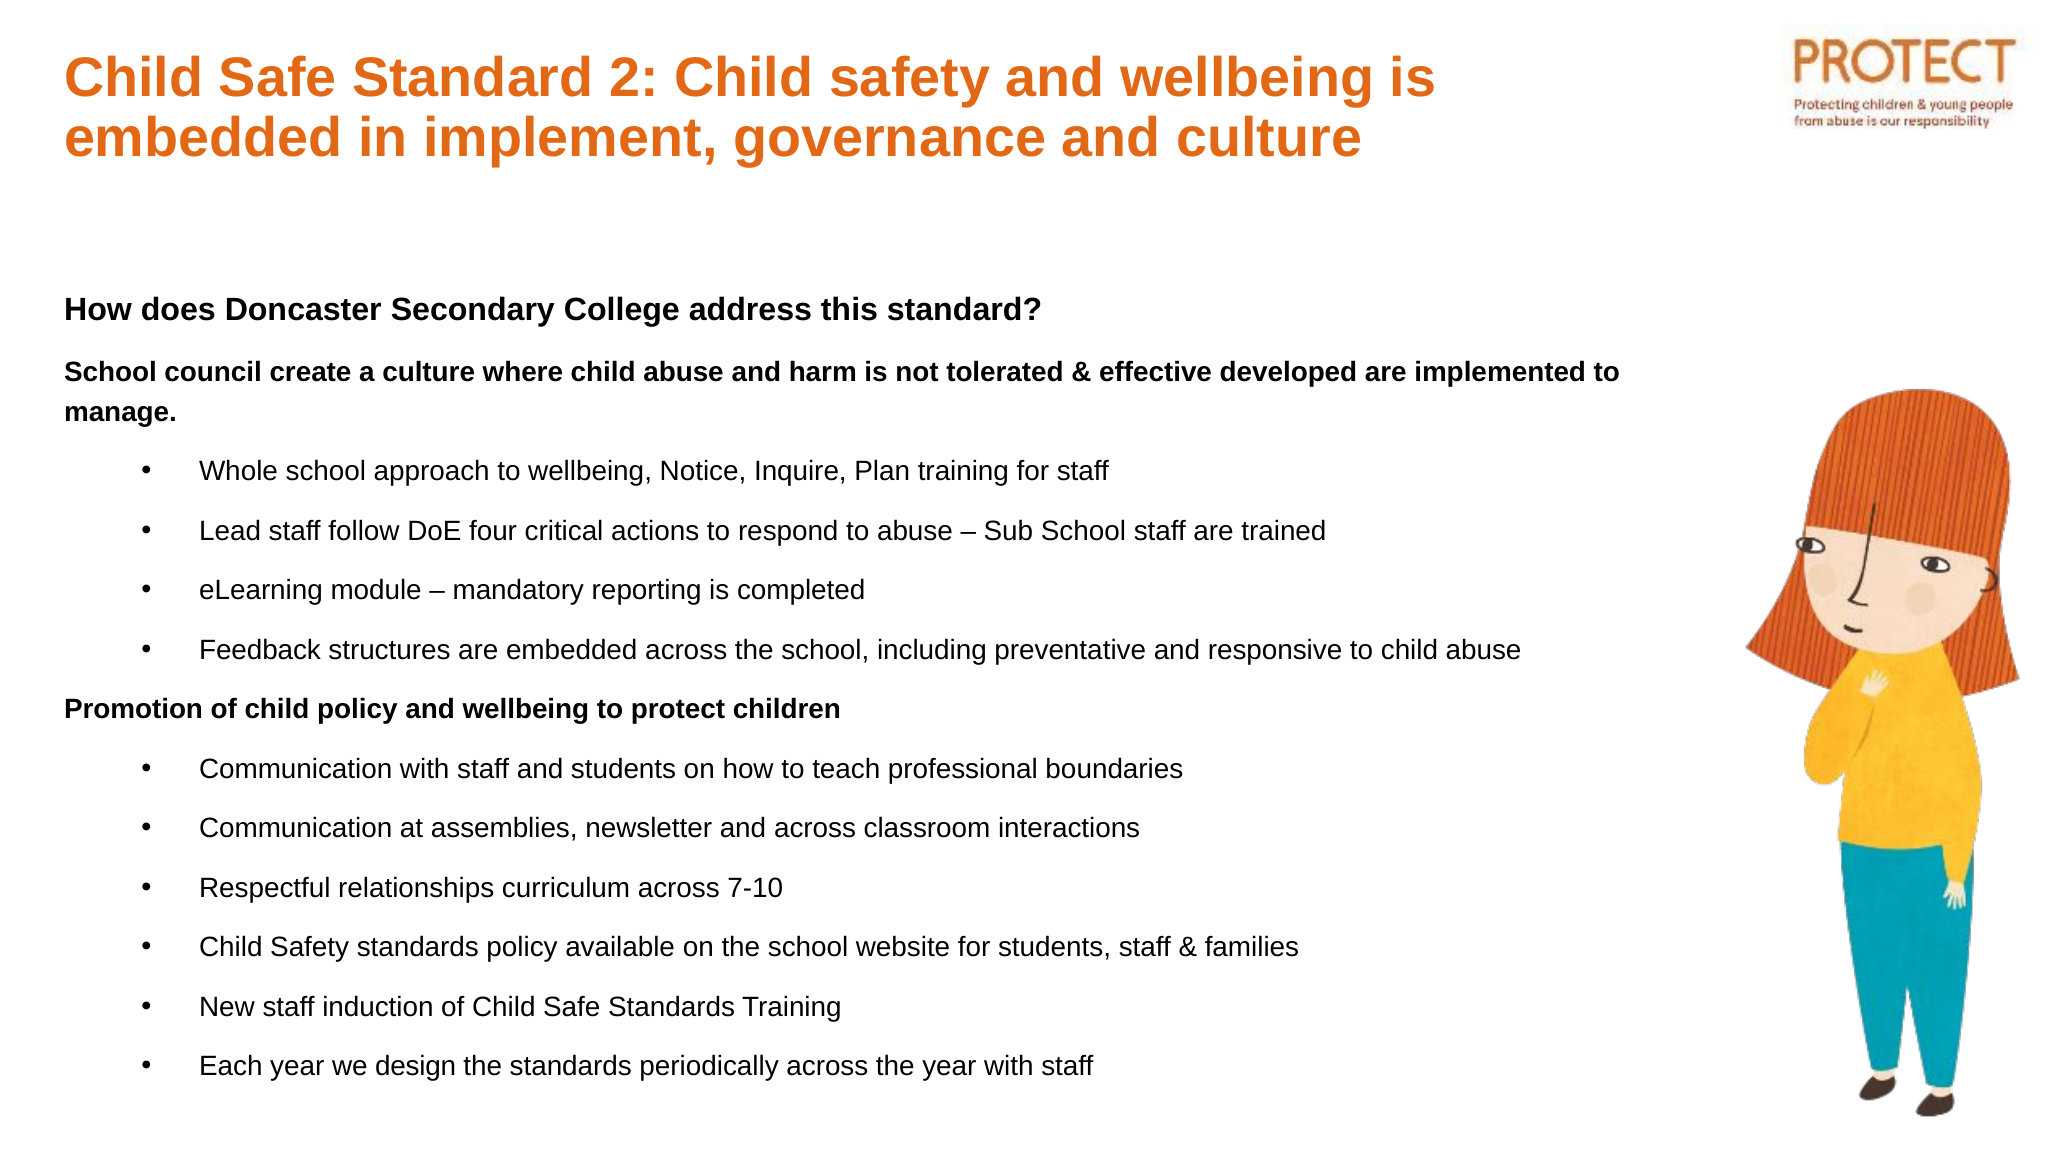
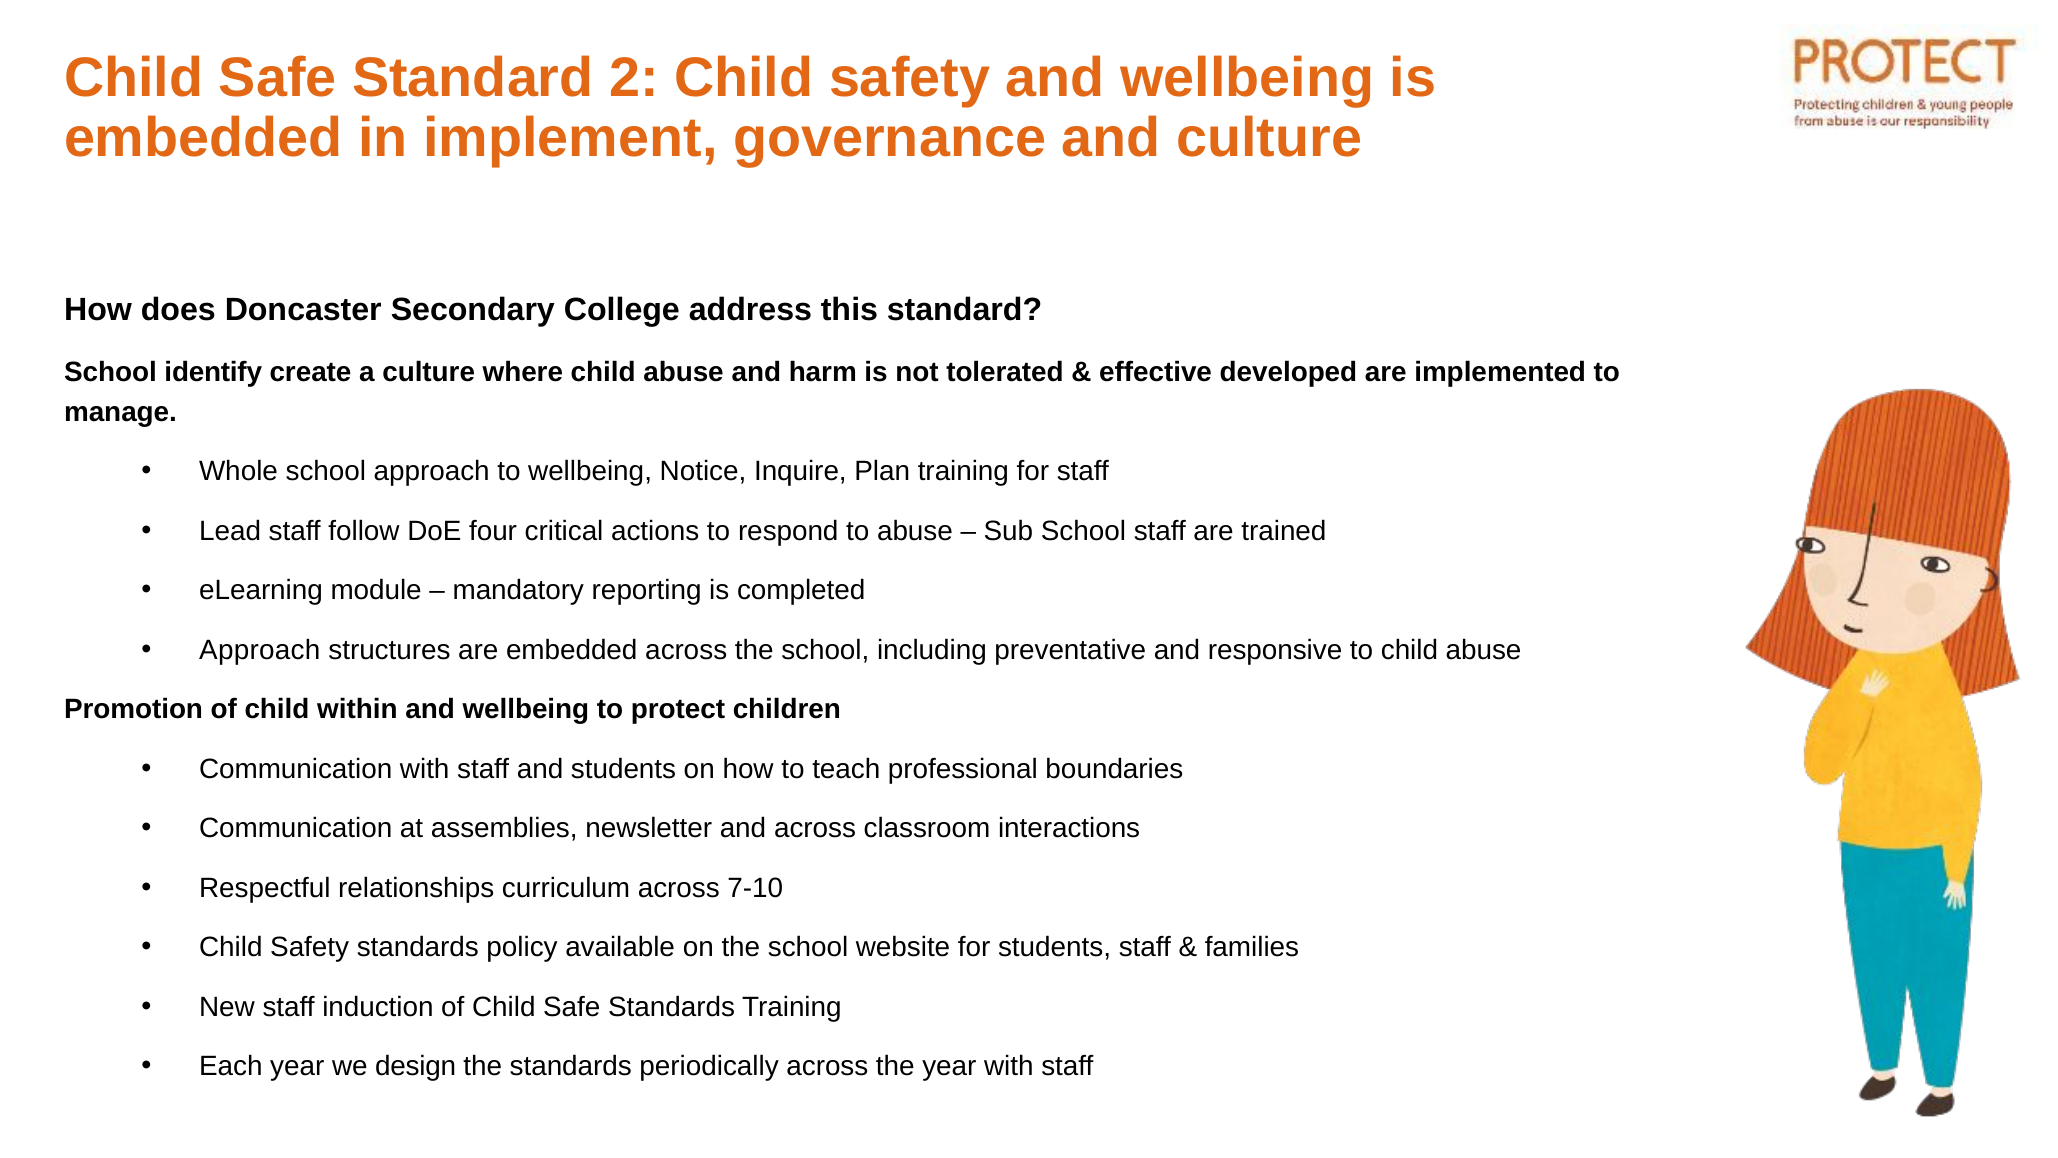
council: council -> identify
Feedback at (260, 650): Feedback -> Approach
child policy: policy -> within
